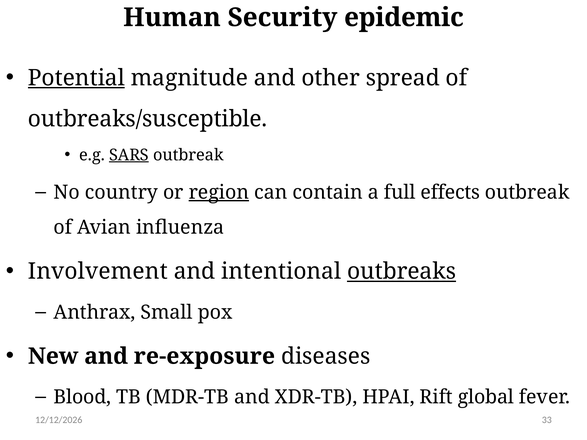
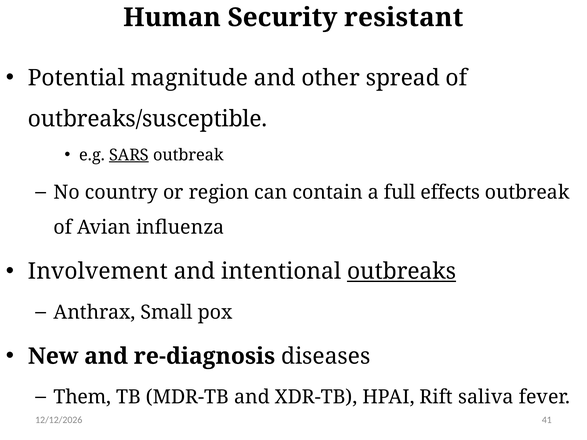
epidemic: epidemic -> resistant
Potential underline: present -> none
region underline: present -> none
re-exposure: re-exposure -> re-diagnosis
Blood: Blood -> Them
global: global -> saliva
33: 33 -> 41
